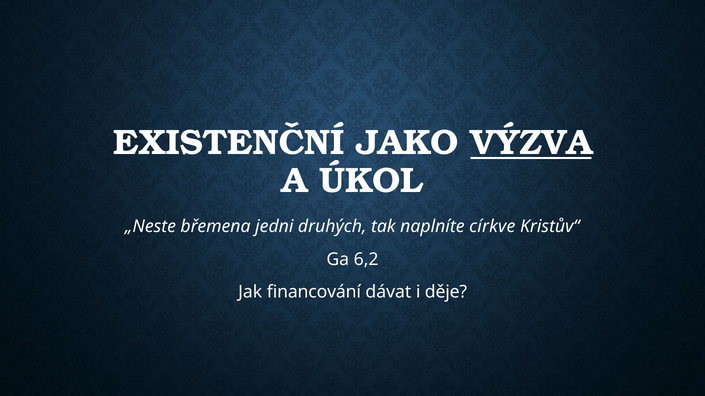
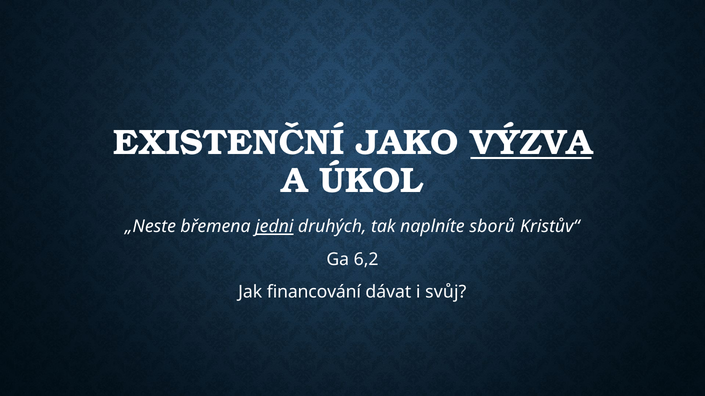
jedni underline: none -> present
církve: církve -> sborů
děje: děje -> svůj
